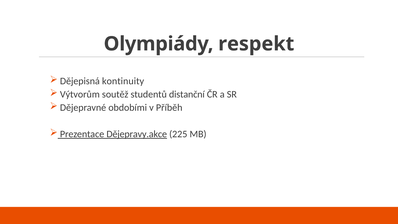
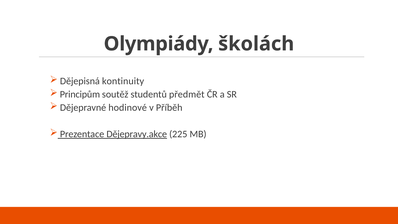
respekt: respekt -> školách
Výtvorům: Výtvorům -> Principům
distanční: distanční -> předmět
obdobími: obdobími -> hodinové
